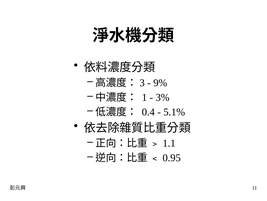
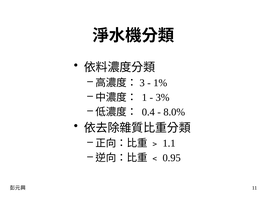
9%: 9% -> 1%
5.1%: 5.1% -> 8.0%
